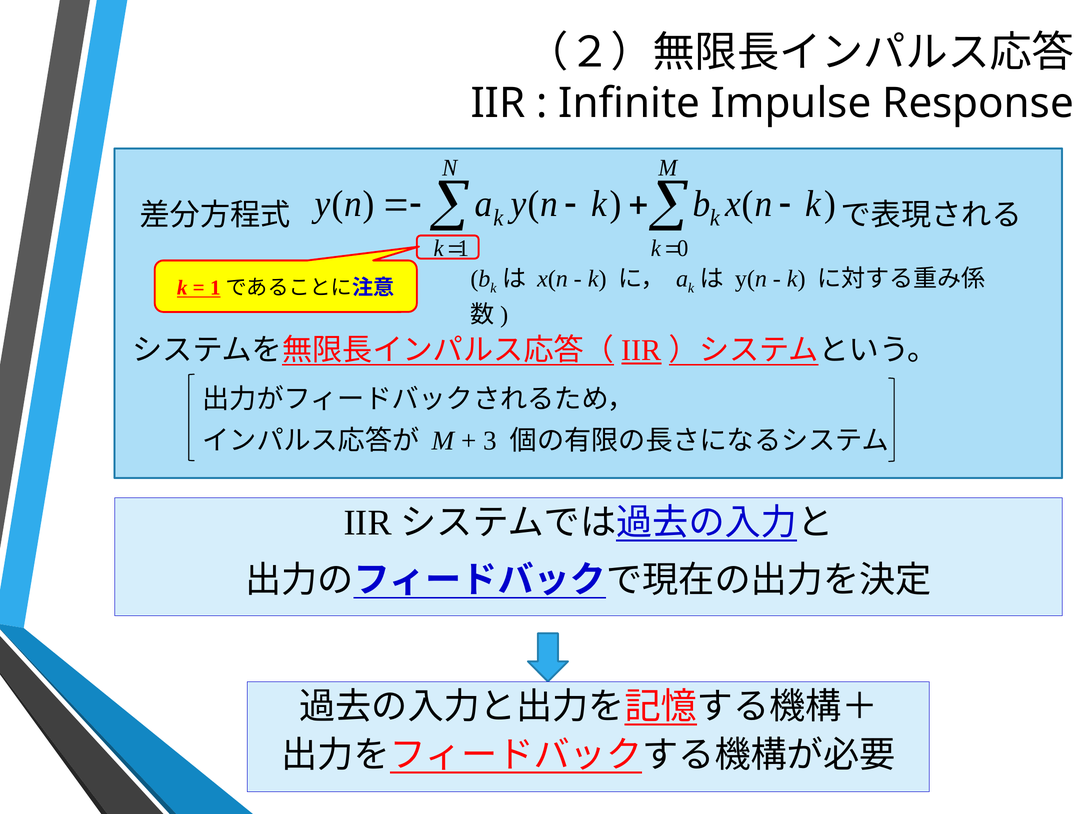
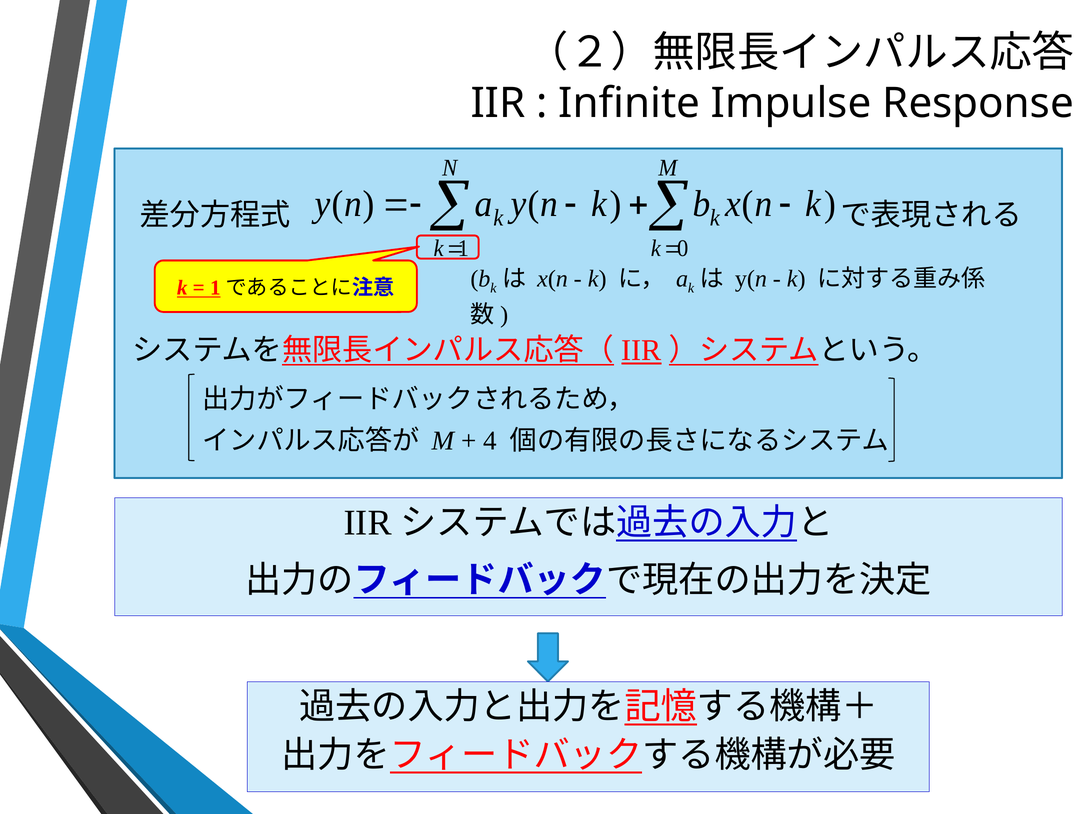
3: 3 -> 4
